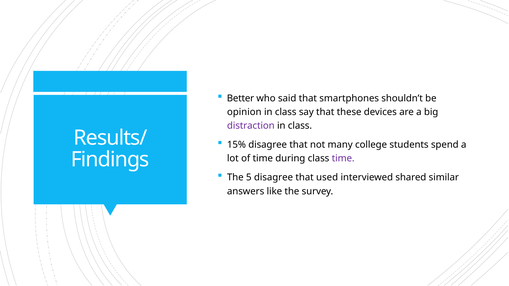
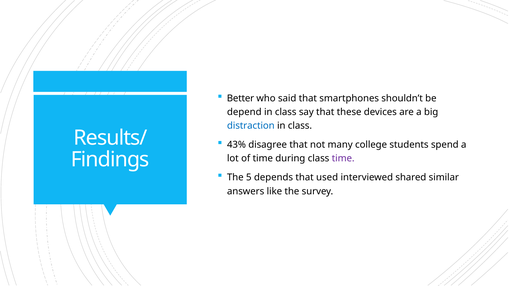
opinion: opinion -> depend
distraction colour: purple -> blue
15%: 15% -> 43%
5 disagree: disagree -> depends
